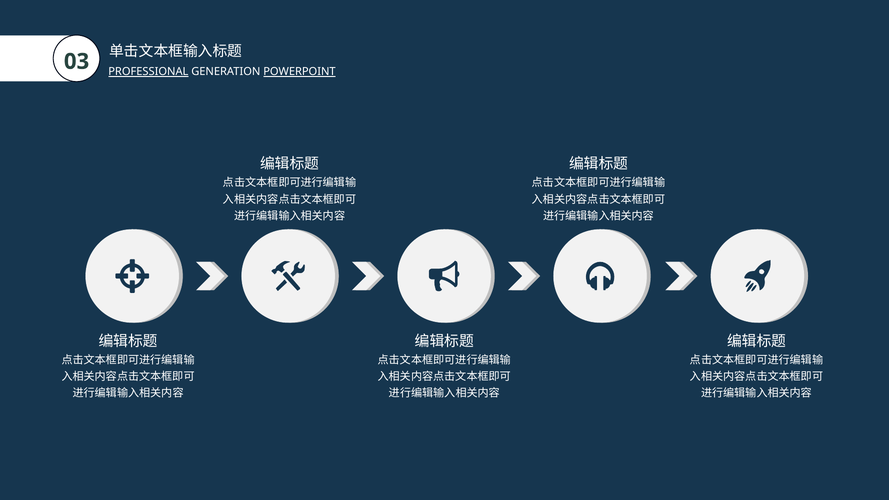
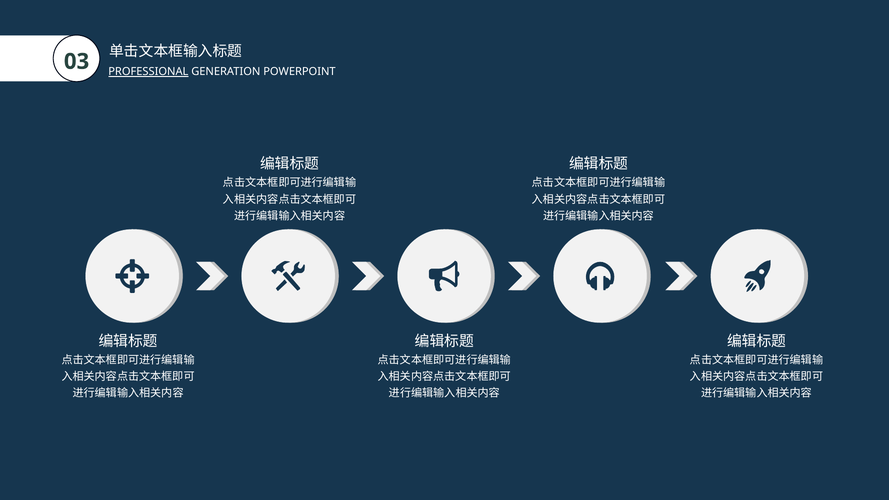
POWERPOINT underline: present -> none
